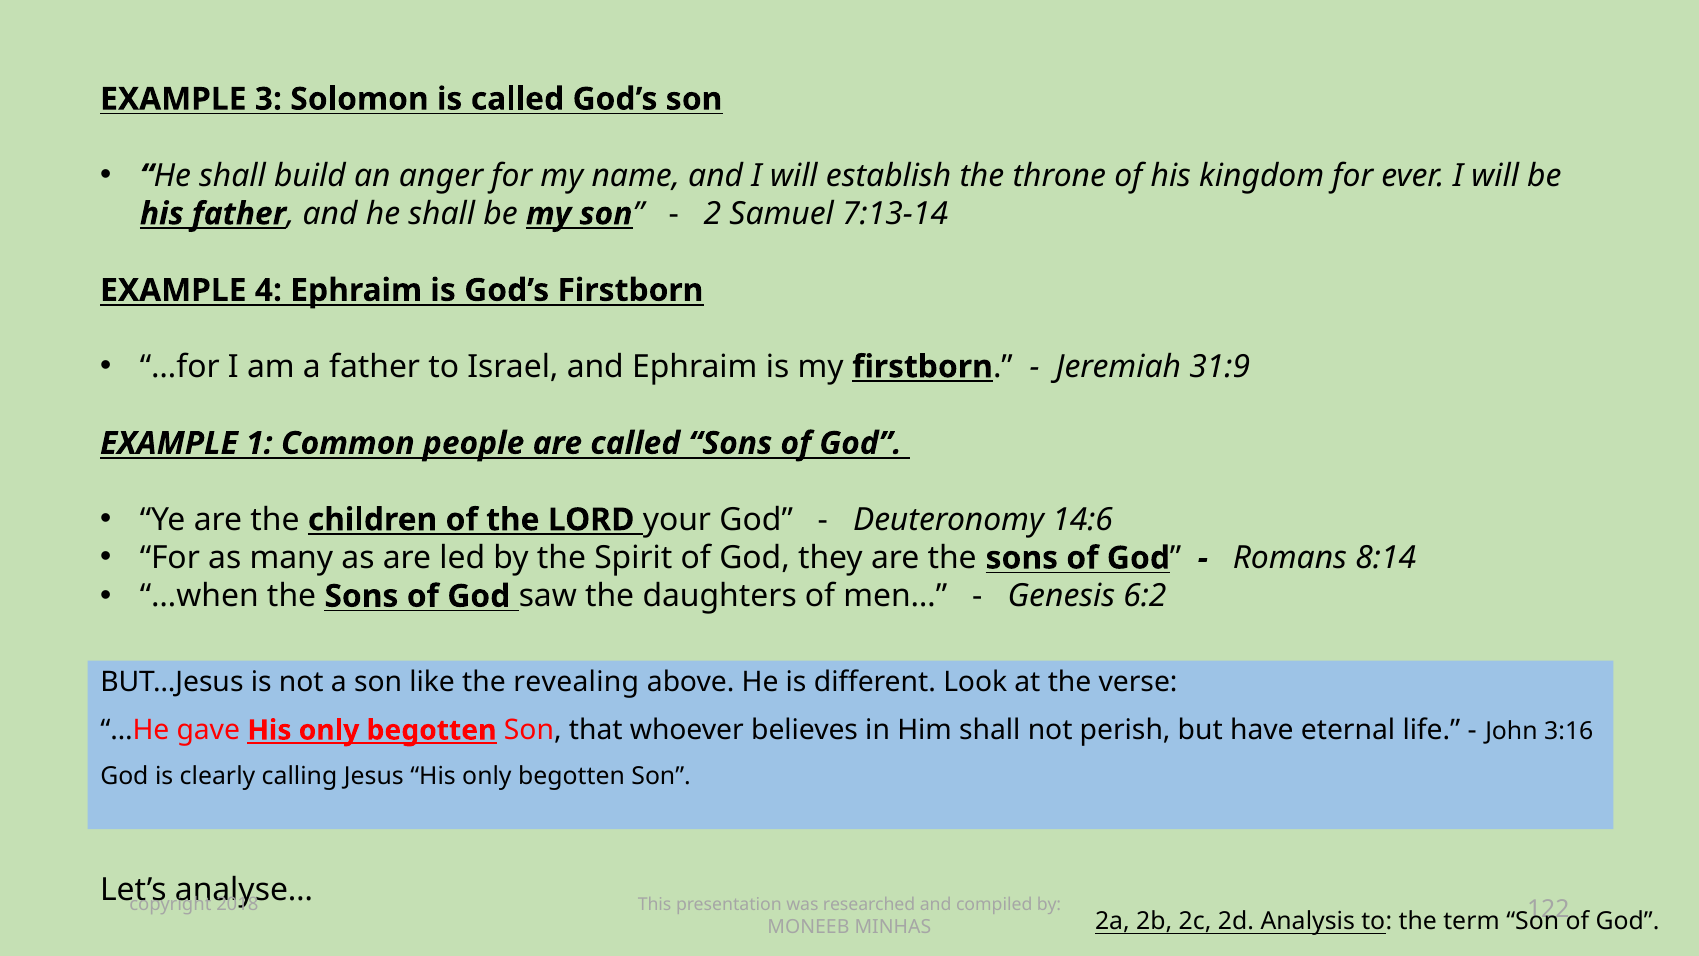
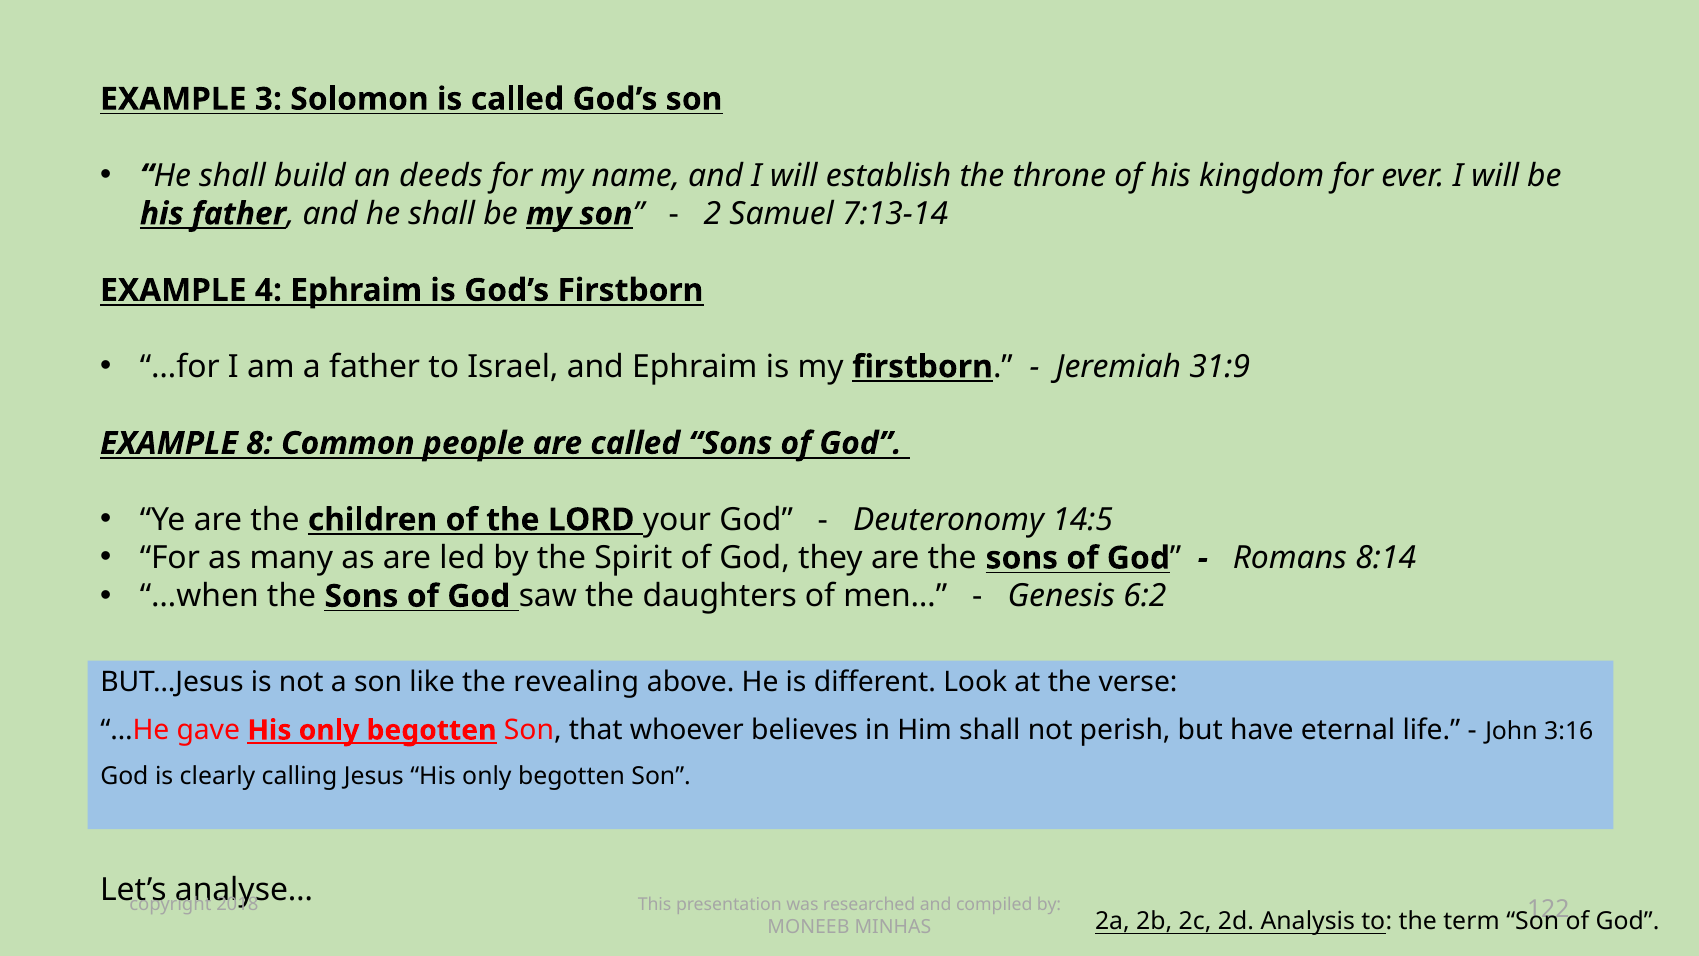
anger: anger -> deeds
1: 1 -> 8
14:6: 14:6 -> 14:5
